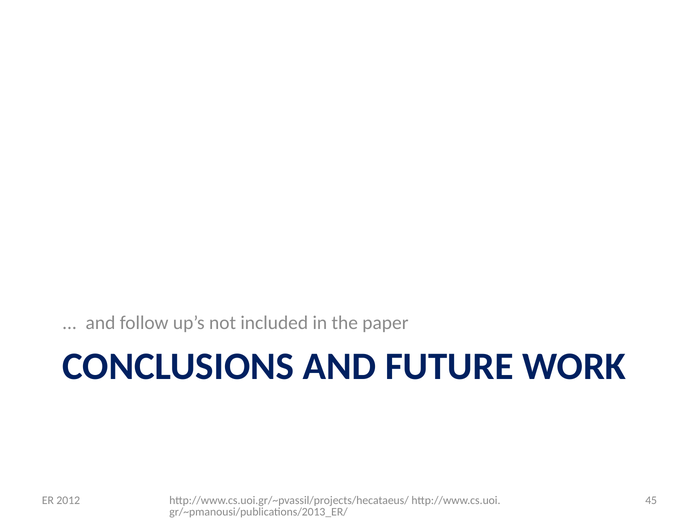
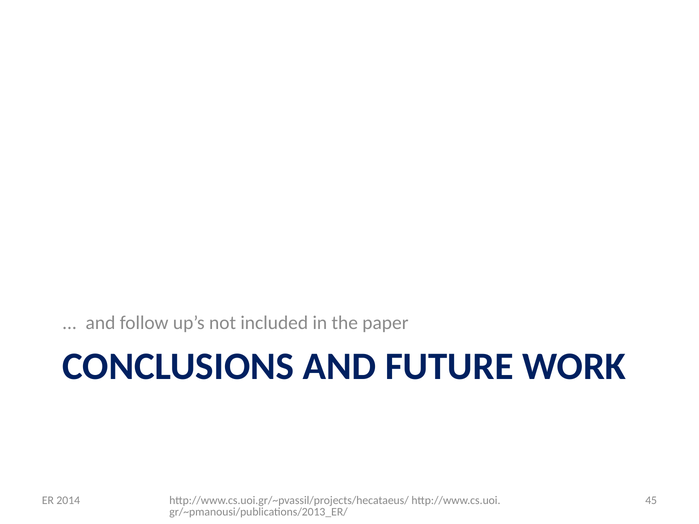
2012: 2012 -> 2014
